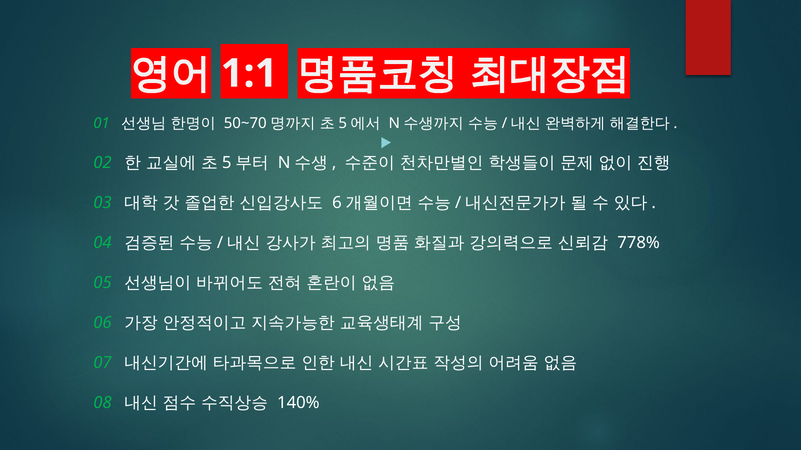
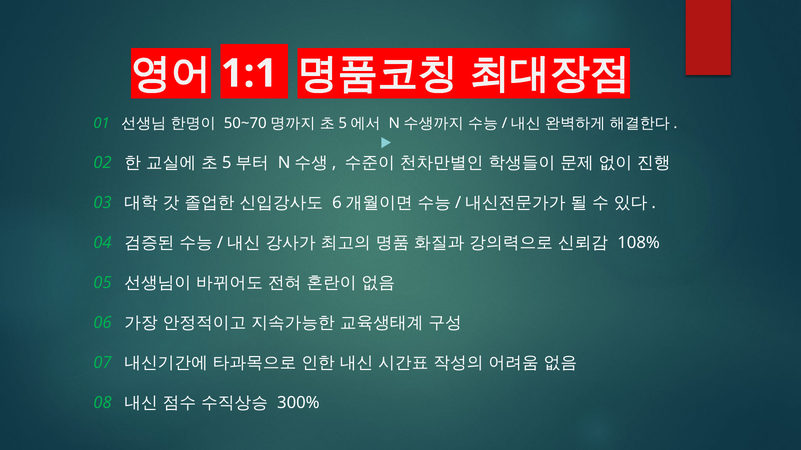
778%: 778% -> 108%
140%: 140% -> 300%
